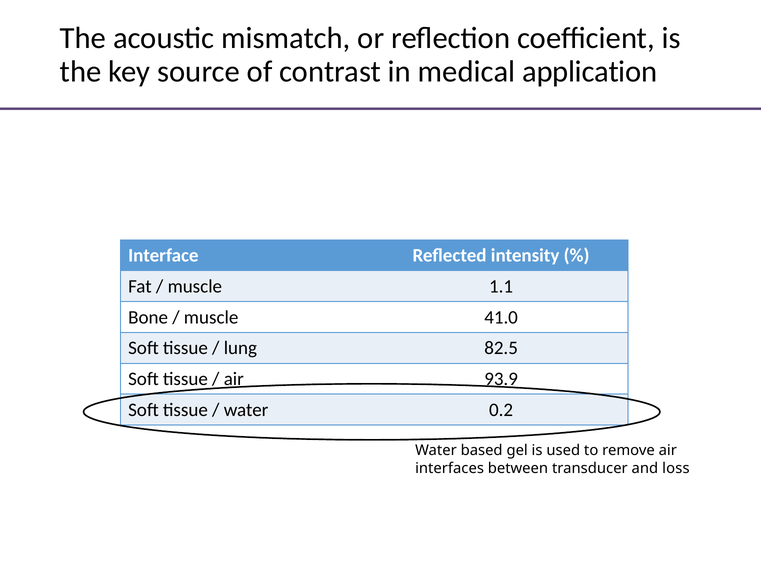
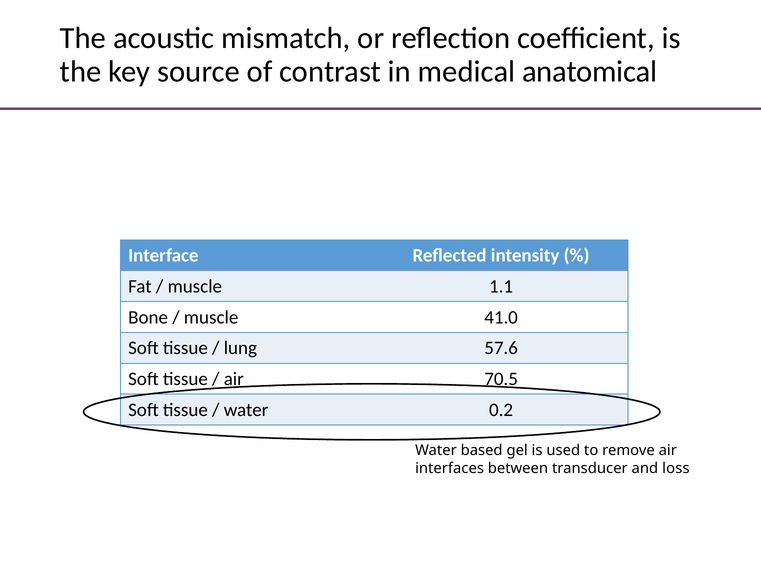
application: application -> anatomical
82.5: 82.5 -> 57.6
93.9: 93.9 -> 70.5
